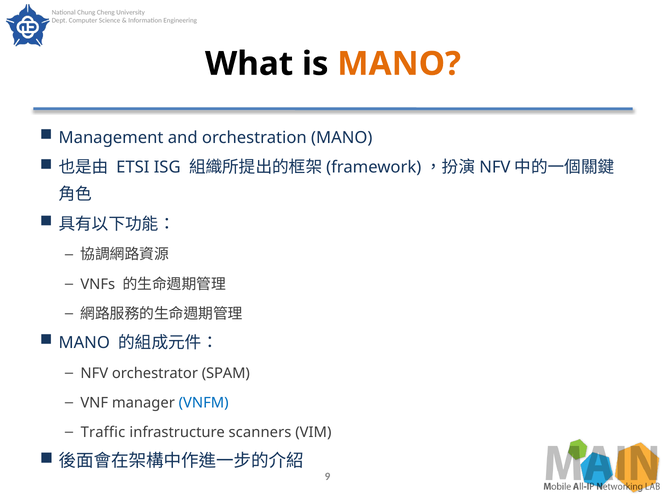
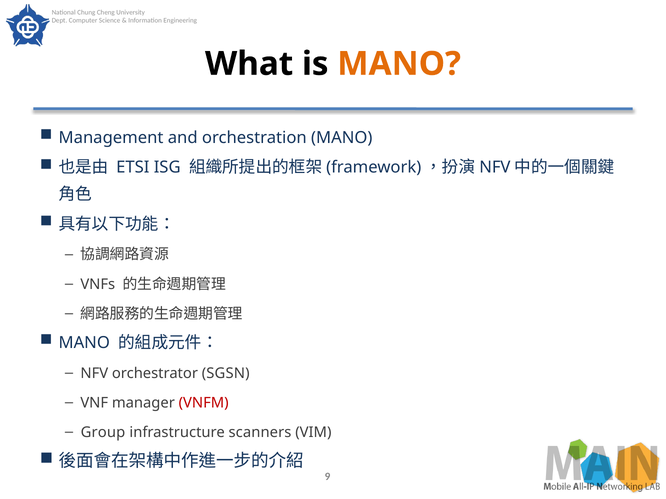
SPAM: SPAM -> SGSN
VNFM colour: blue -> red
Traffic: Traffic -> Group
